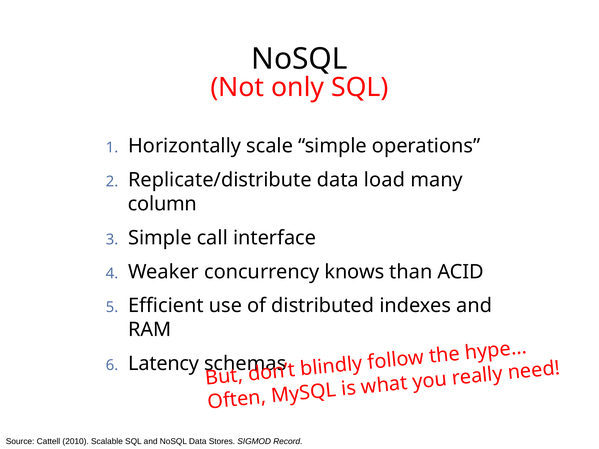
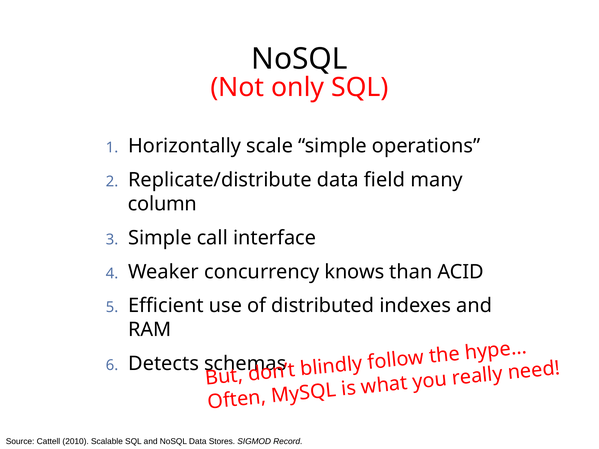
load: load -> field
Latency: Latency -> Detects
